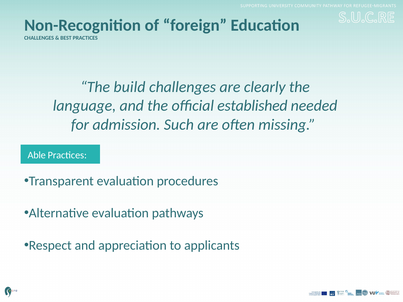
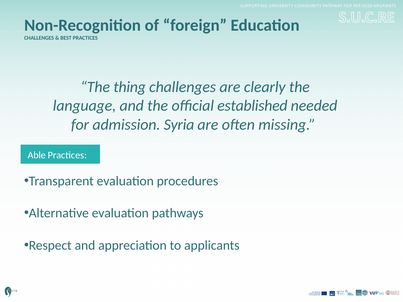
build: build -> thing
Such: Such -> Syria
